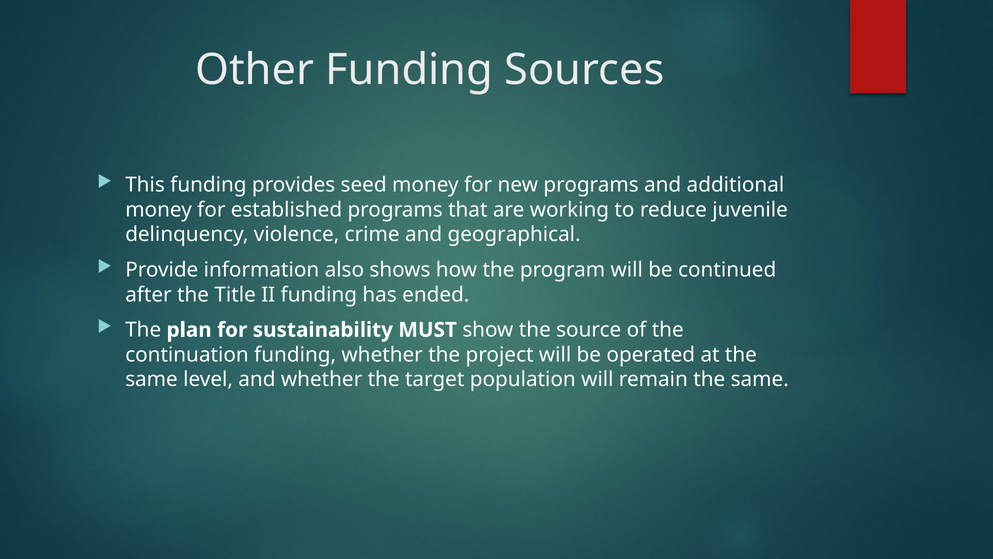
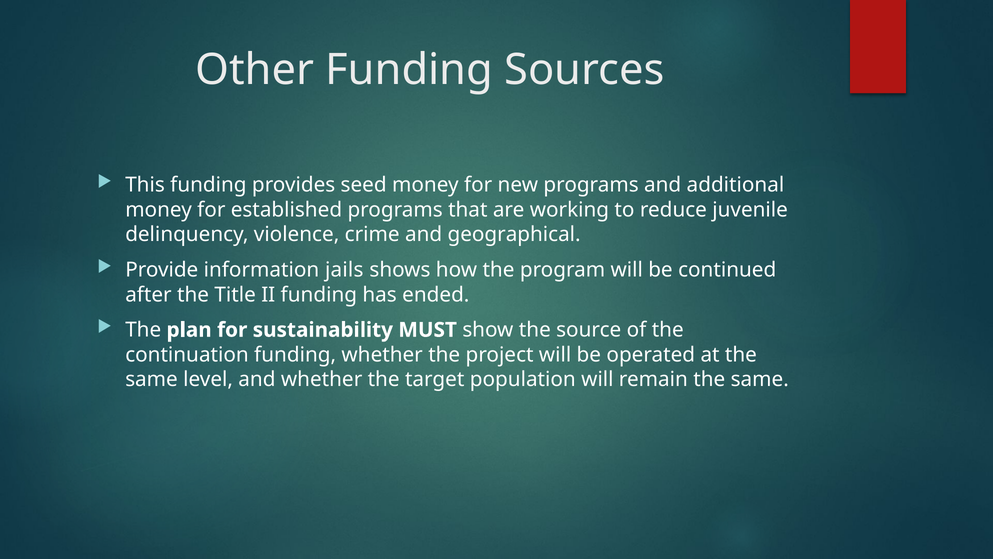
also: also -> jails
